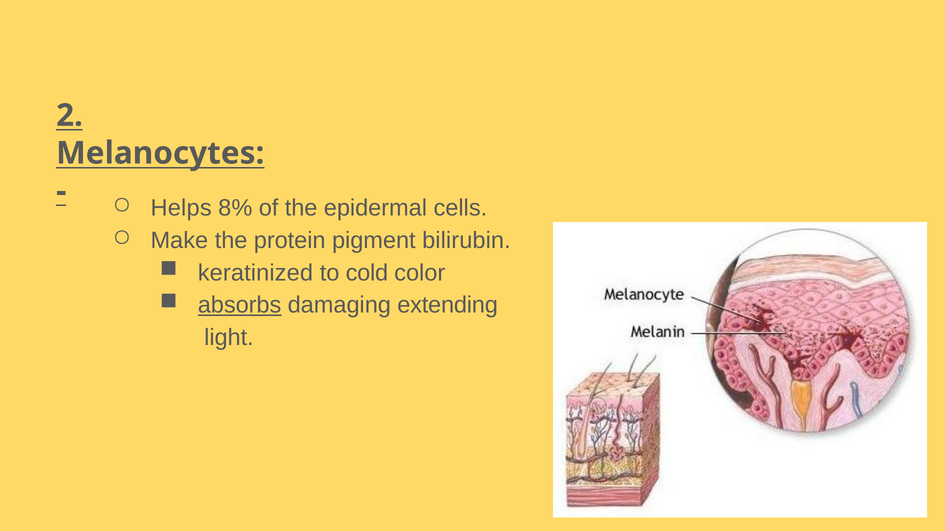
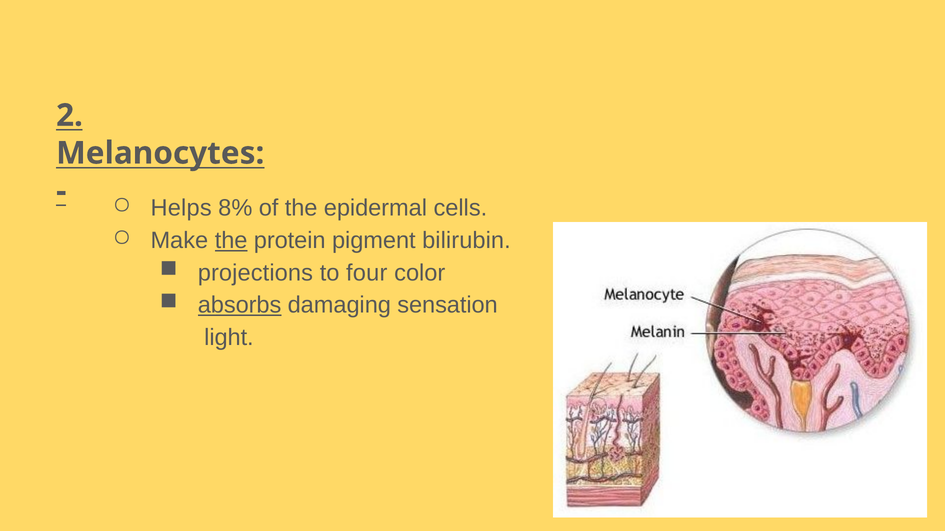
the at (231, 241) underline: none -> present
keratinized: keratinized -> projections
cold: cold -> four
extending: extending -> sensation
